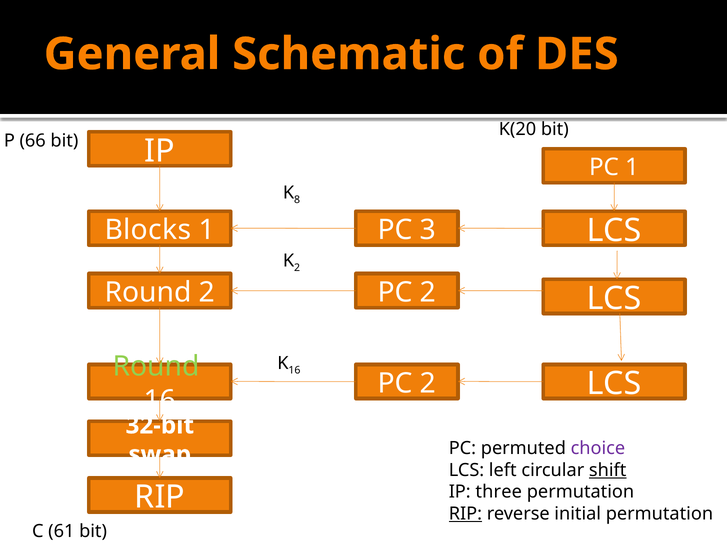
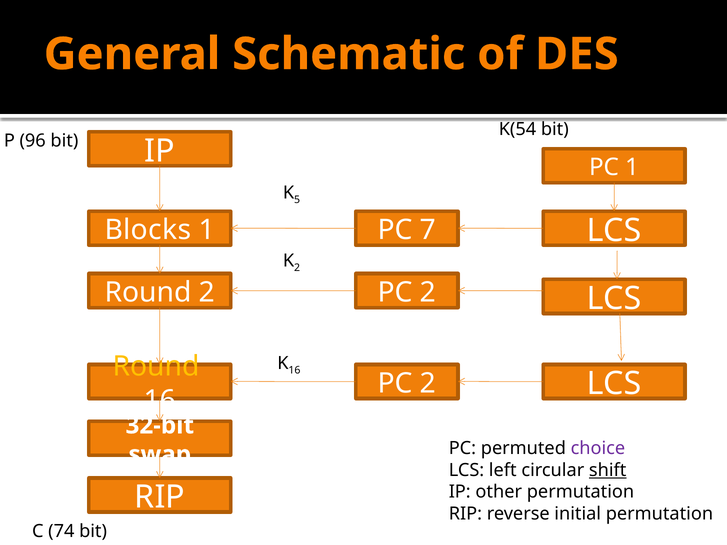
K(20: K(20 -> K(54
66: 66 -> 96
8: 8 -> 5
3: 3 -> 7
Round at (156, 367) colour: light green -> yellow
three: three -> other
RIP at (465, 514) underline: present -> none
61: 61 -> 74
